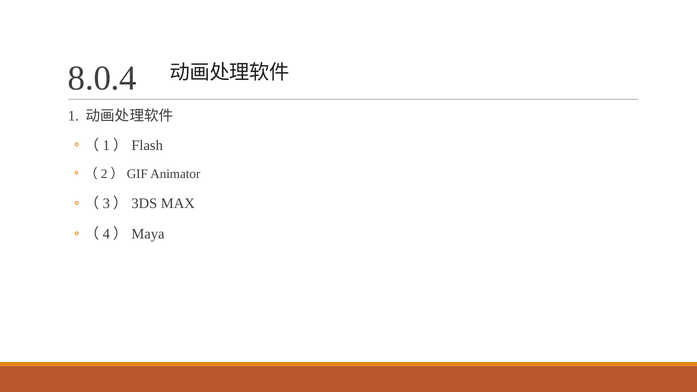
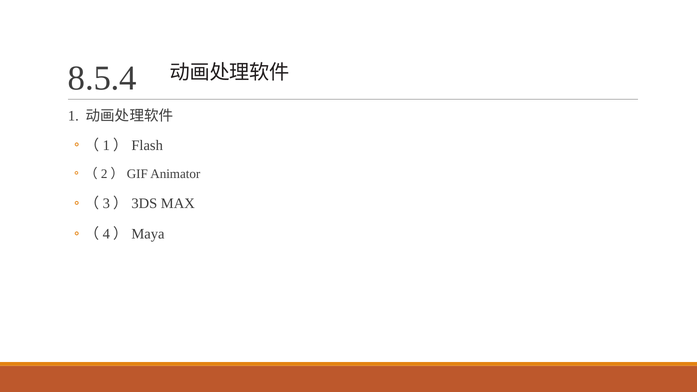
8.0.4: 8.0.4 -> 8.5.4
